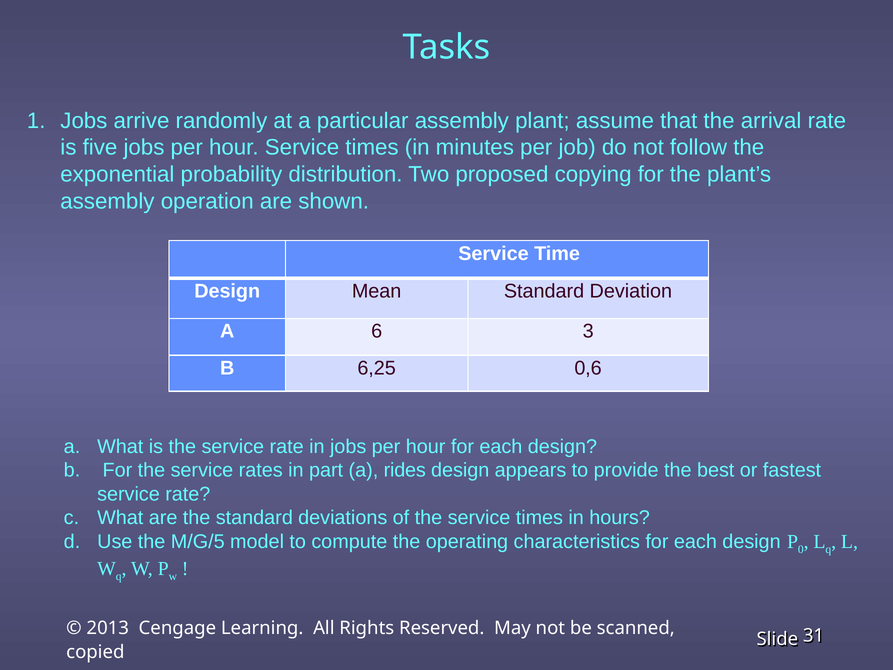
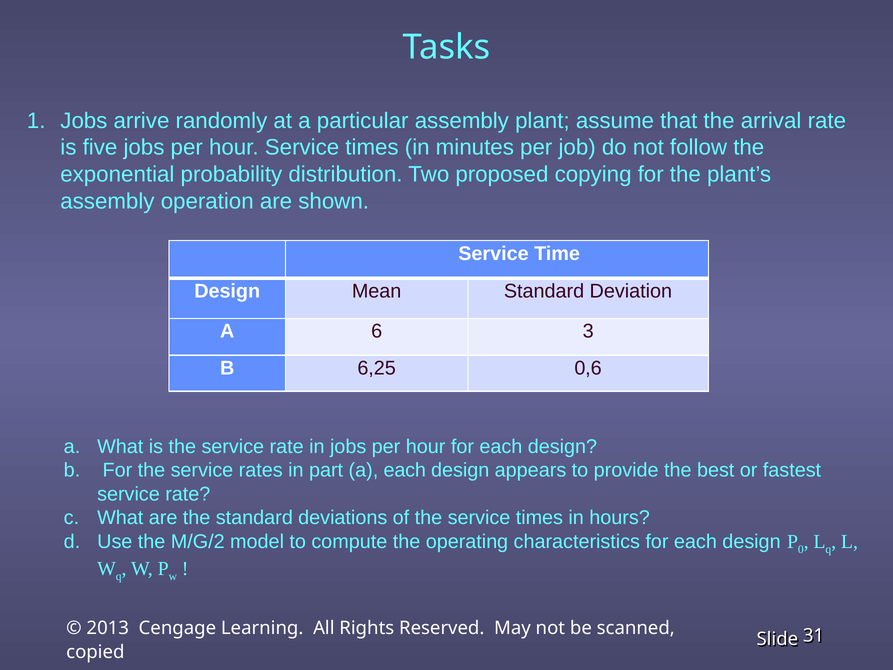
a rides: rides -> each
M/G/5: M/G/5 -> M/G/2
